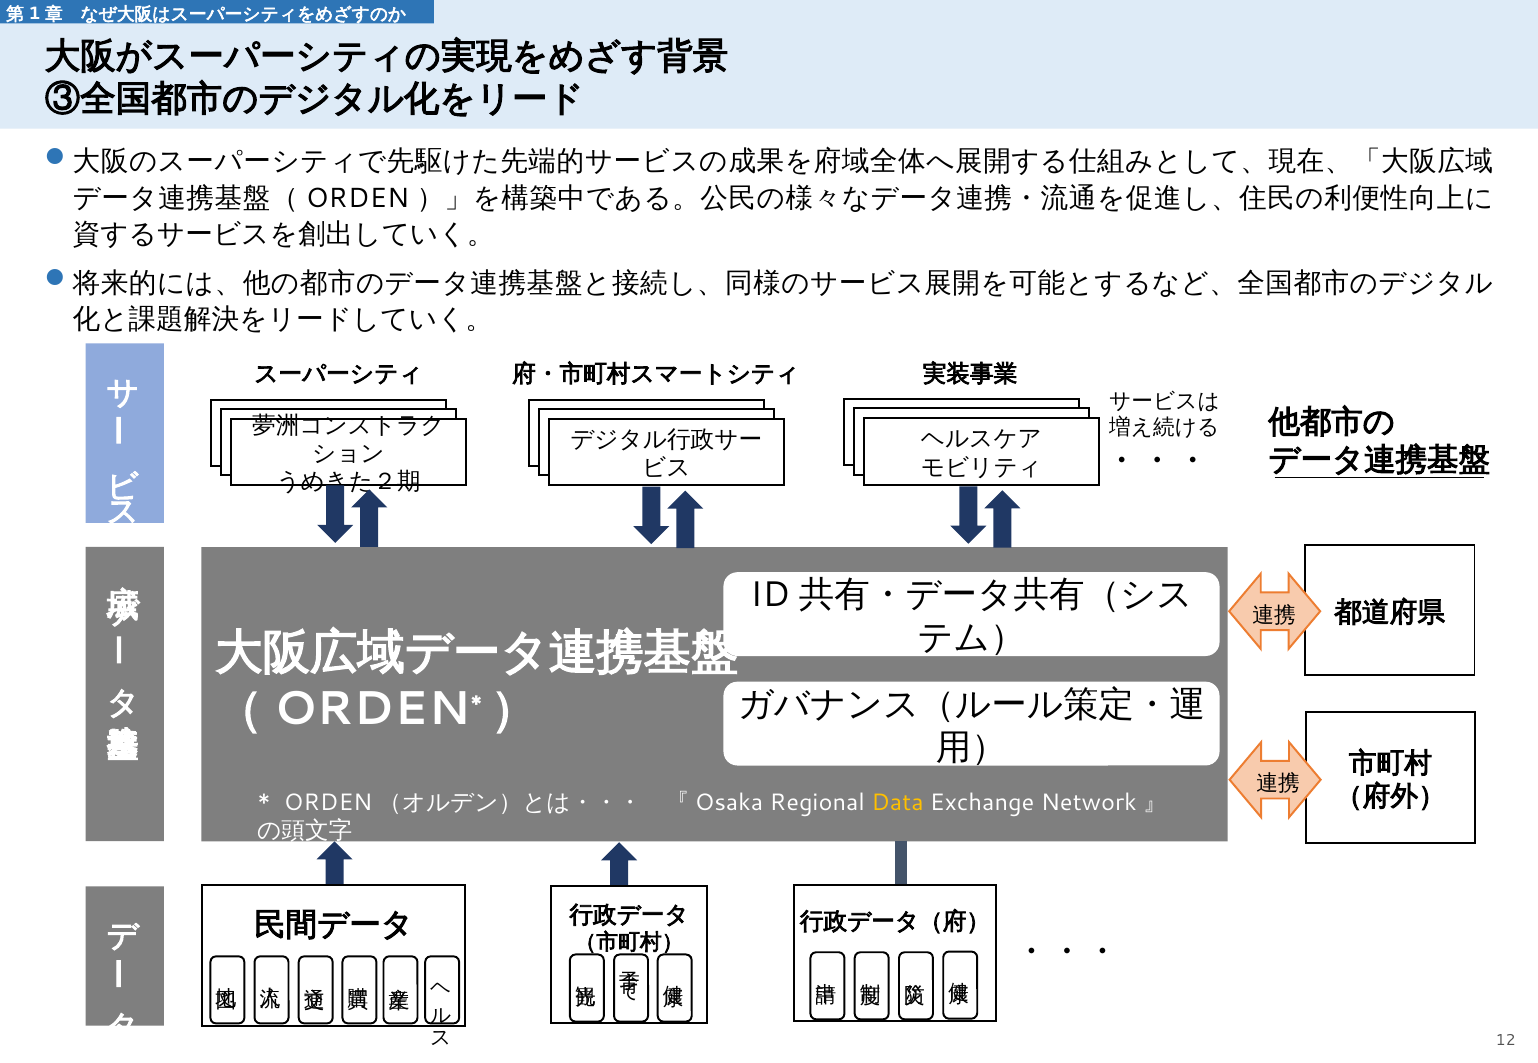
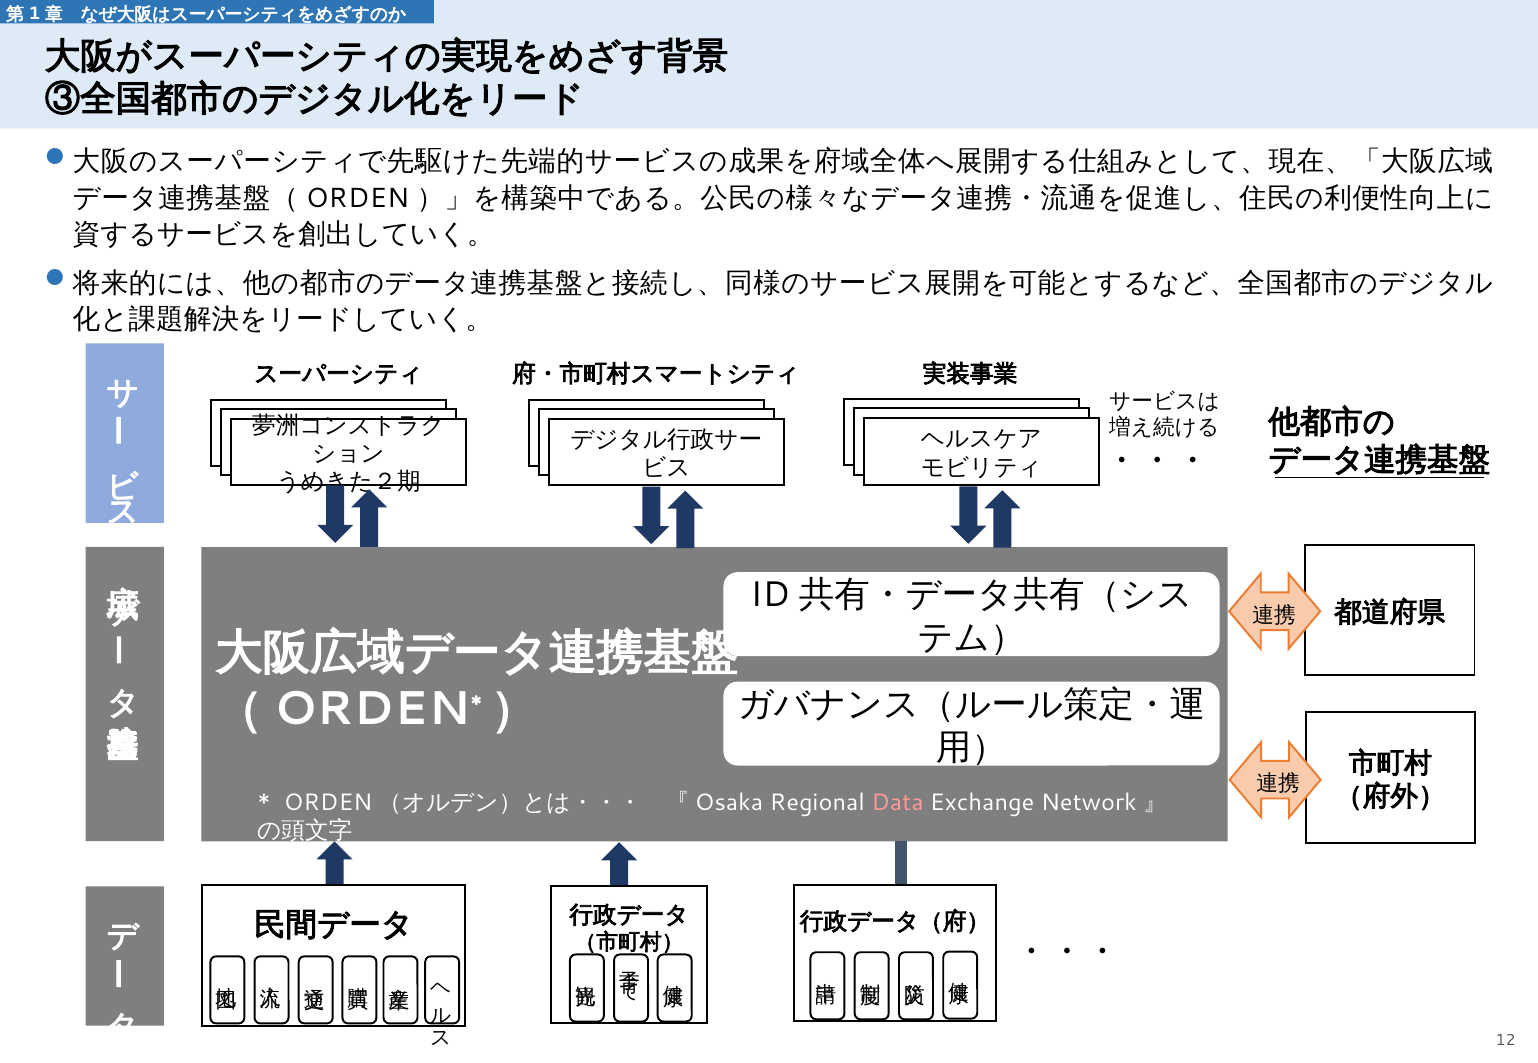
Data colour: yellow -> pink
